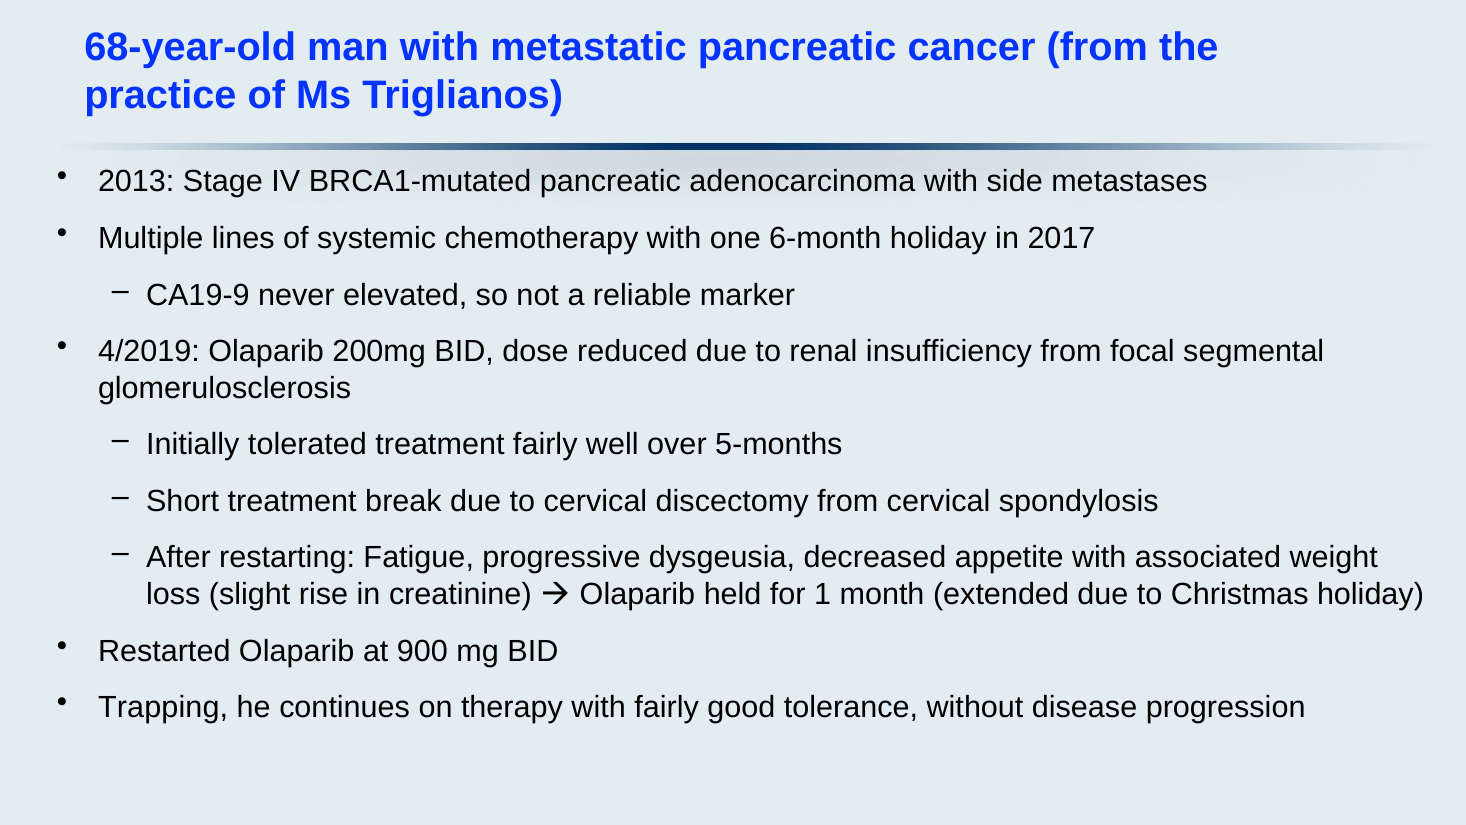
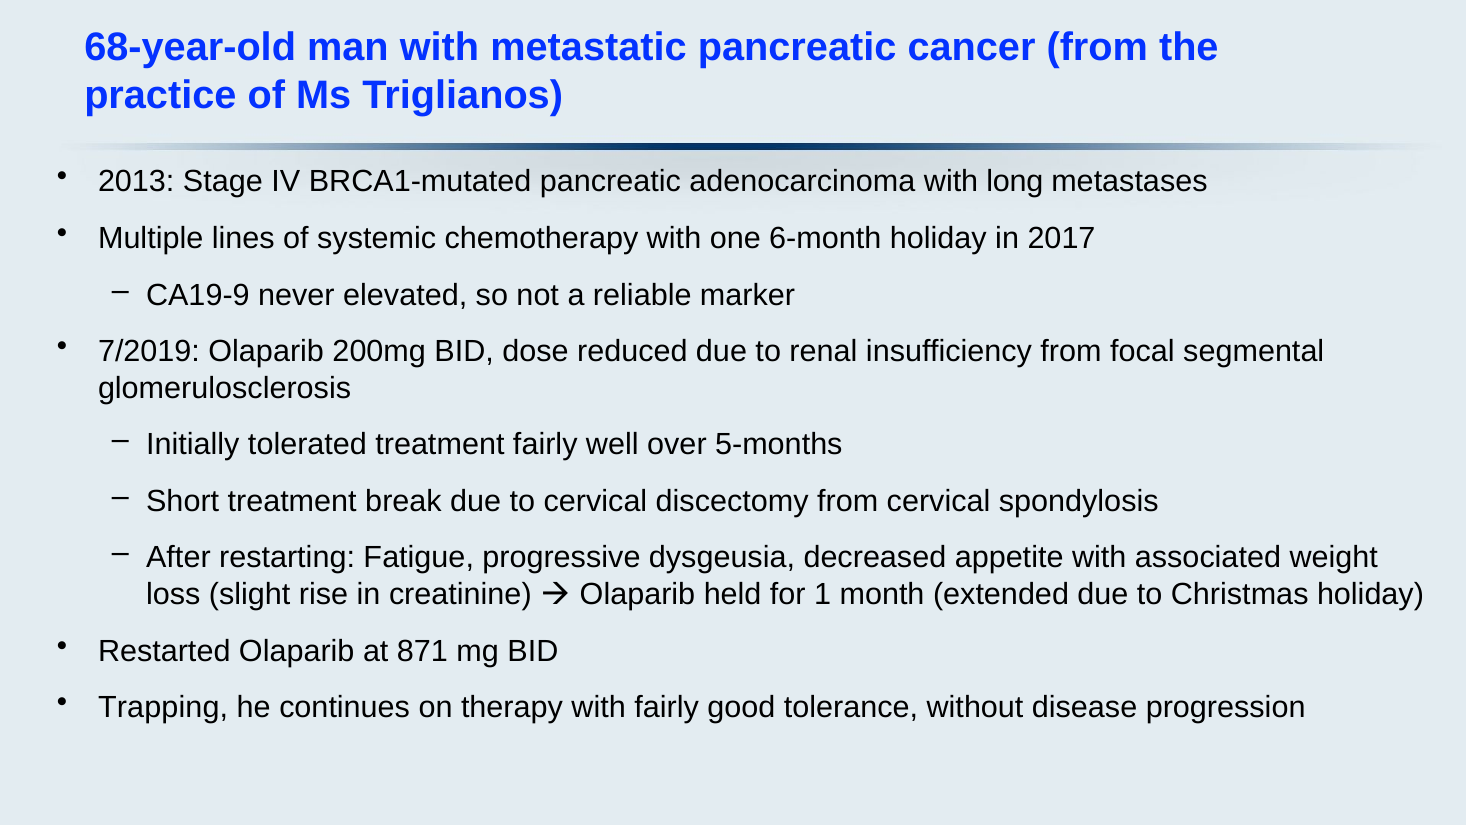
side: side -> long
4/2019: 4/2019 -> 7/2019
900: 900 -> 871
